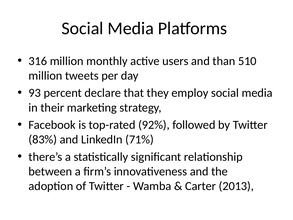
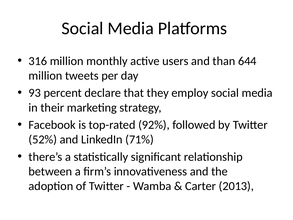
510: 510 -> 644
83%: 83% -> 52%
